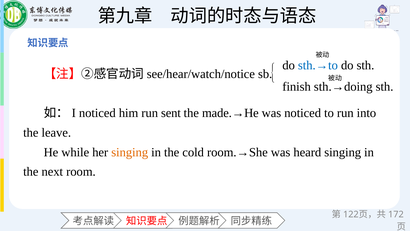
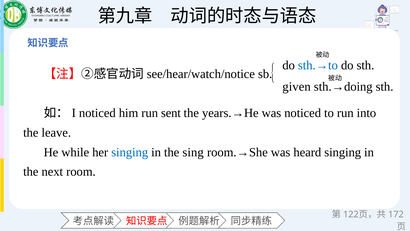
finish: finish -> given
made.→He: made.→He -> years.→He
singing at (130, 152) colour: orange -> blue
cold: cold -> sing
